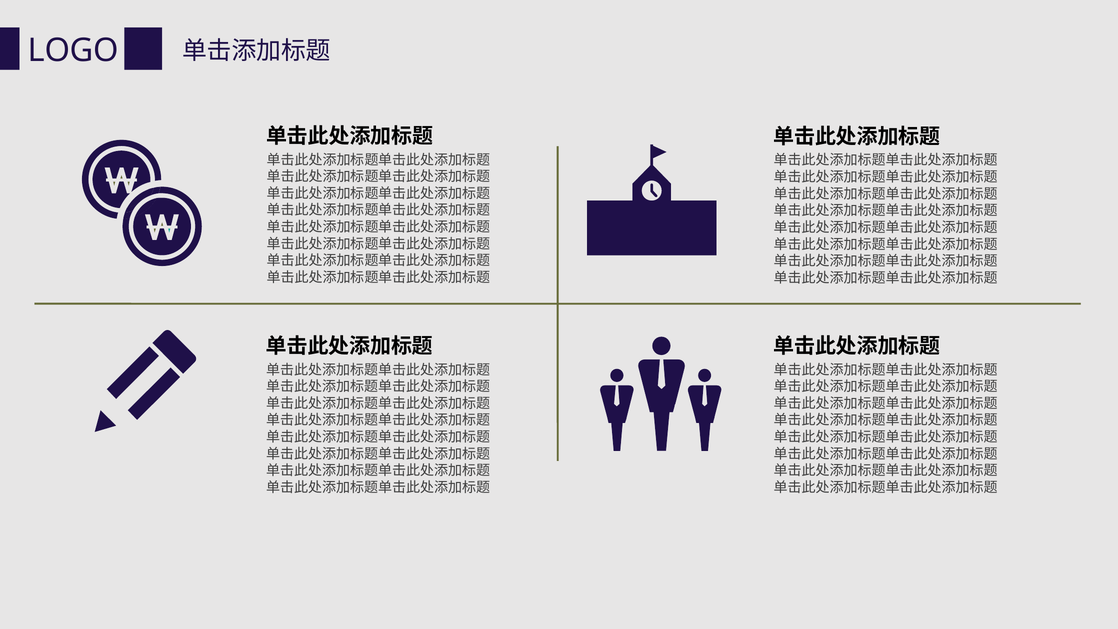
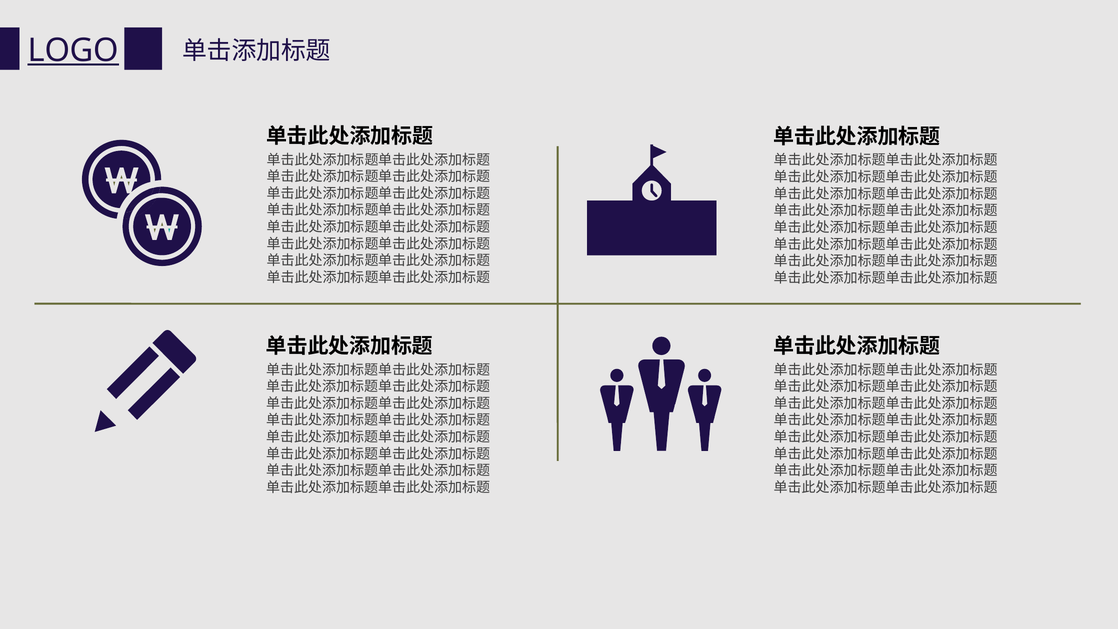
LOGO underline: none -> present
